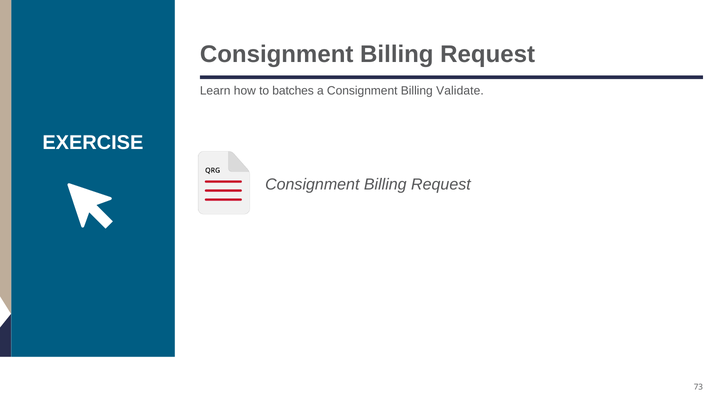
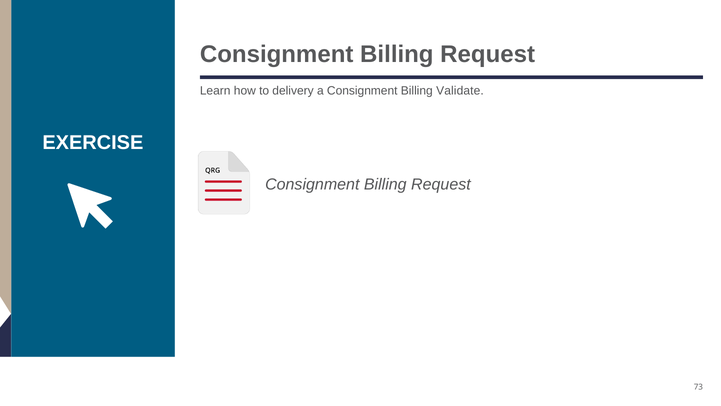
batches: batches -> delivery
